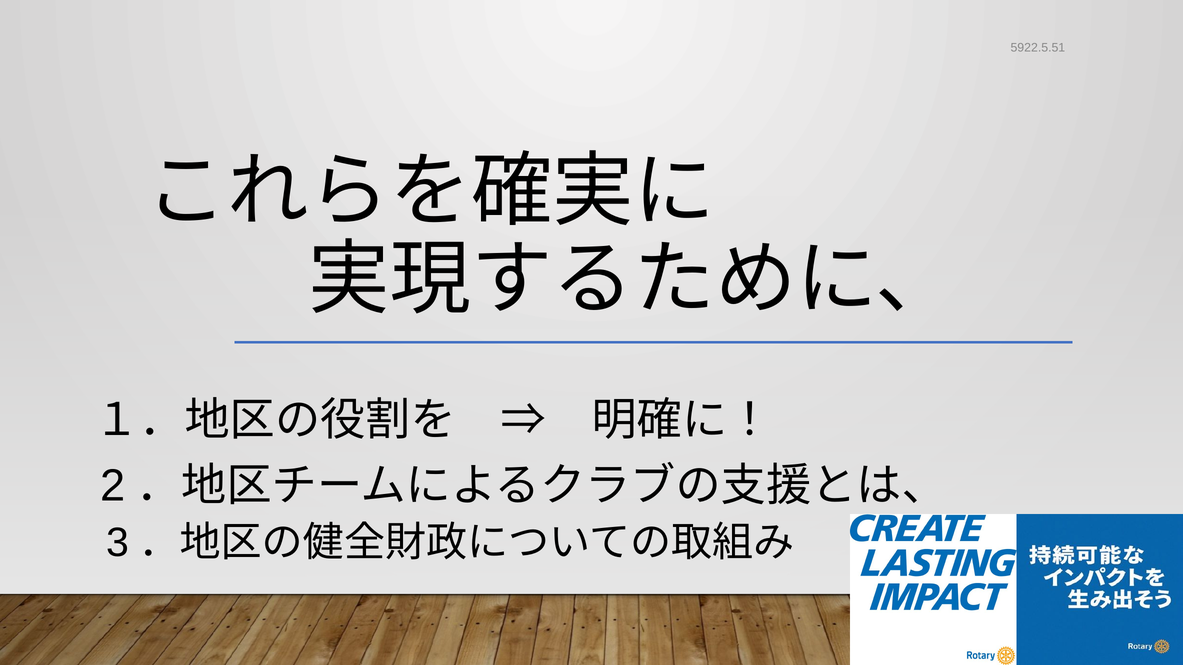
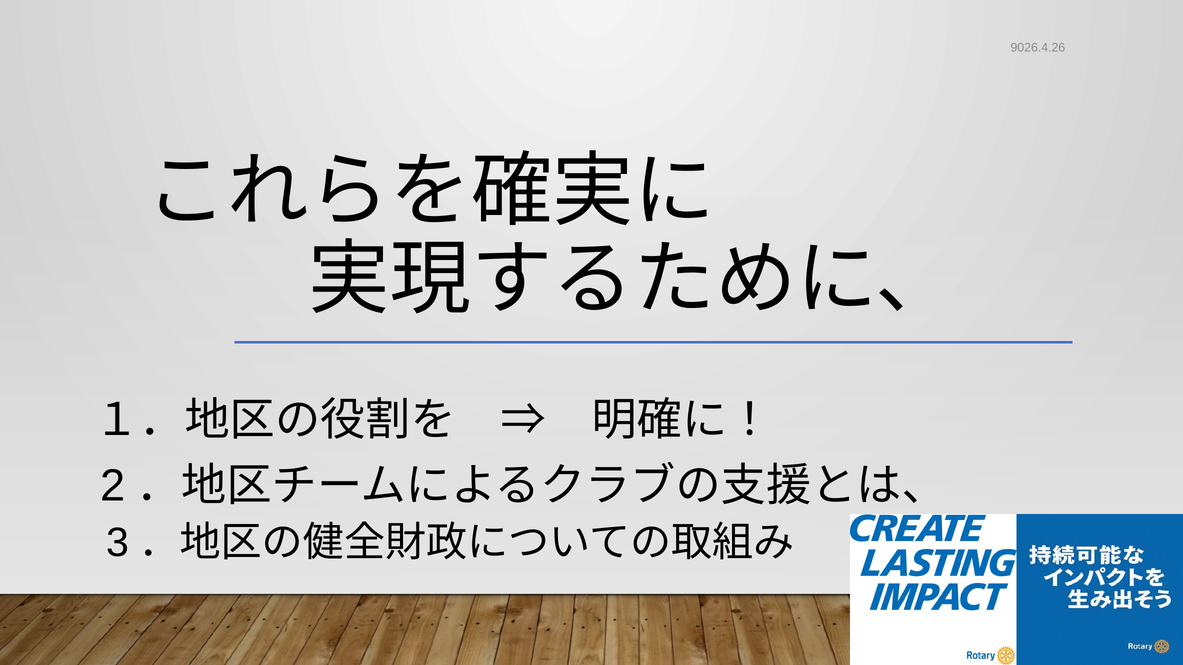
5922.5.51: 5922.5.51 -> 9026.4.26
